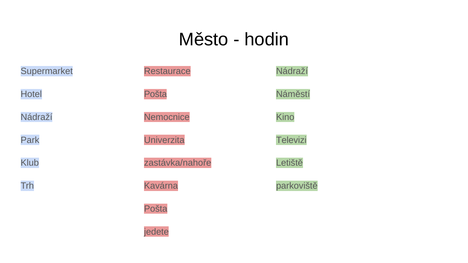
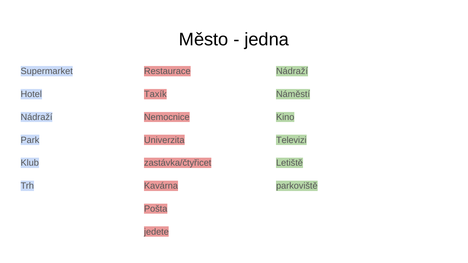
hodin: hodin -> jedna
Pošta at (155, 94): Pošta -> Taxík
zastávka/nahoře: zastávka/nahoře -> zastávka/čtyřicet
